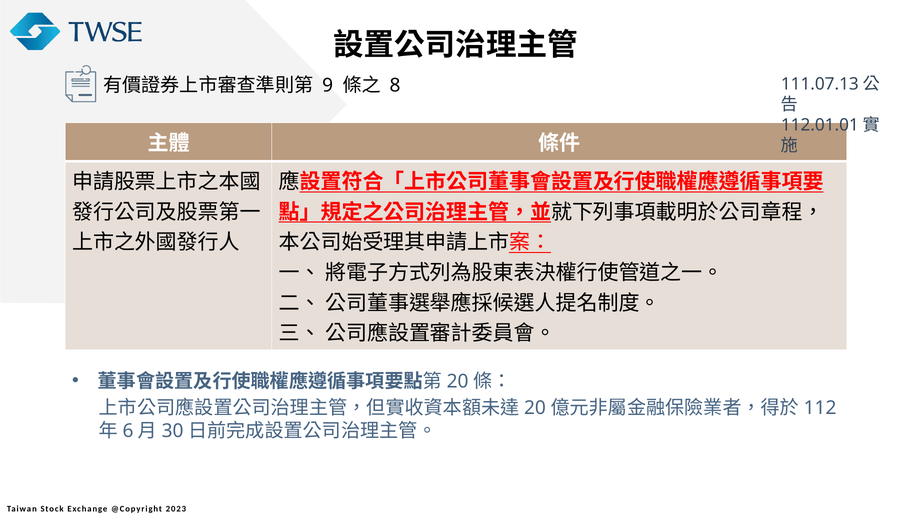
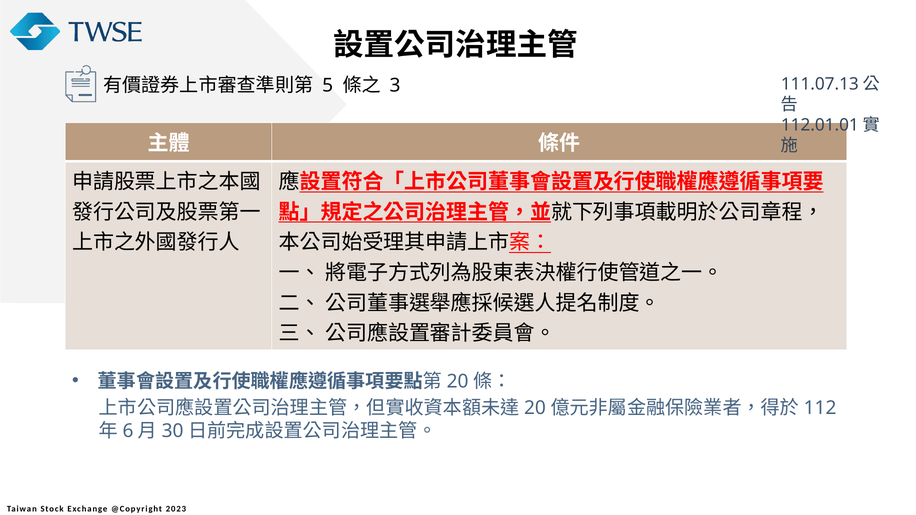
9: 9 -> 5
8: 8 -> 3
